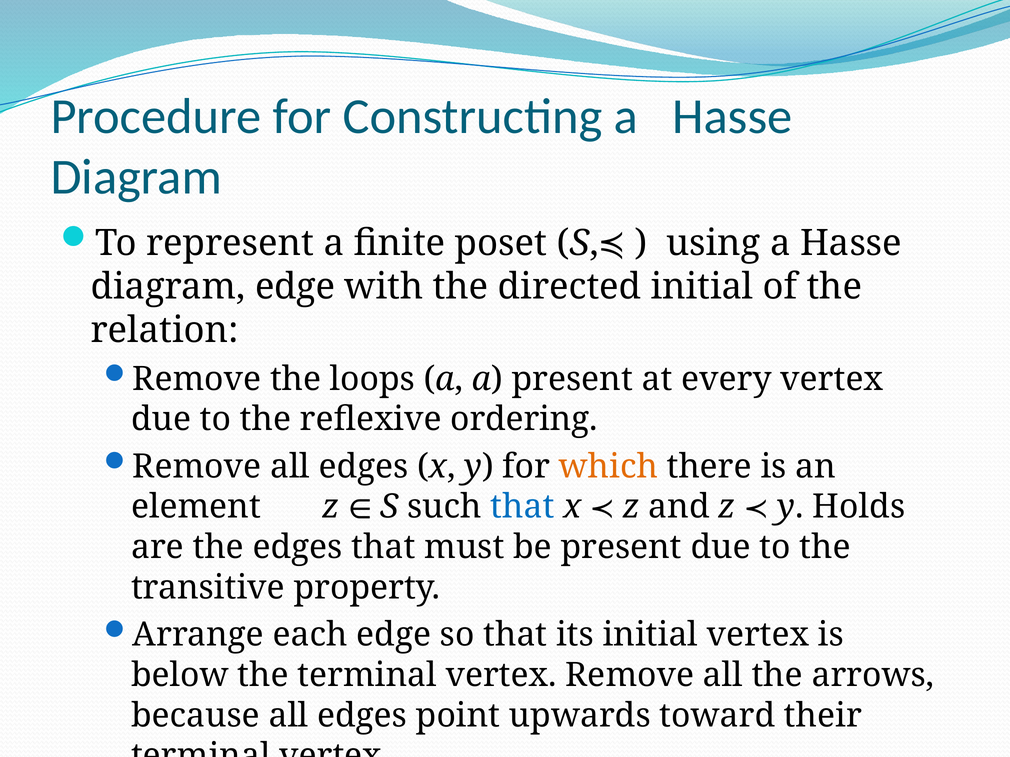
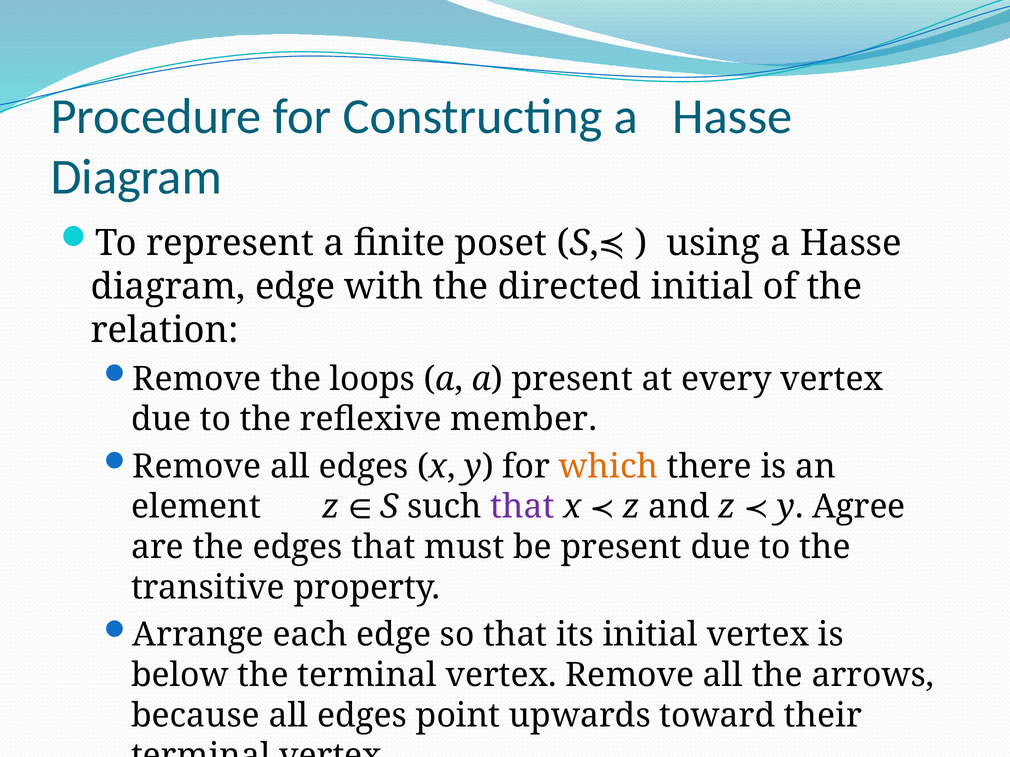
ordering: ordering -> member
that at (522, 507) colour: blue -> purple
Holds: Holds -> Agree
